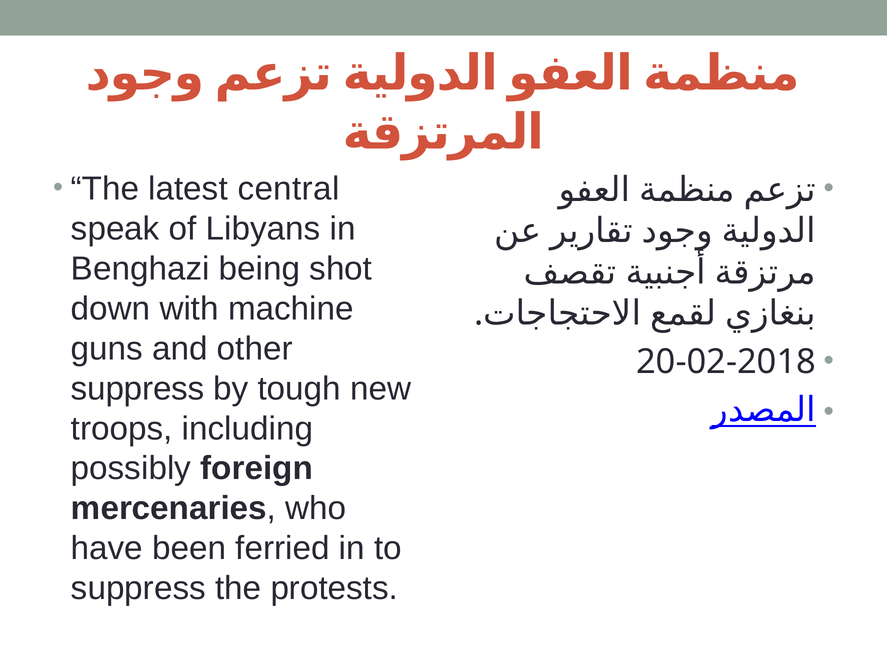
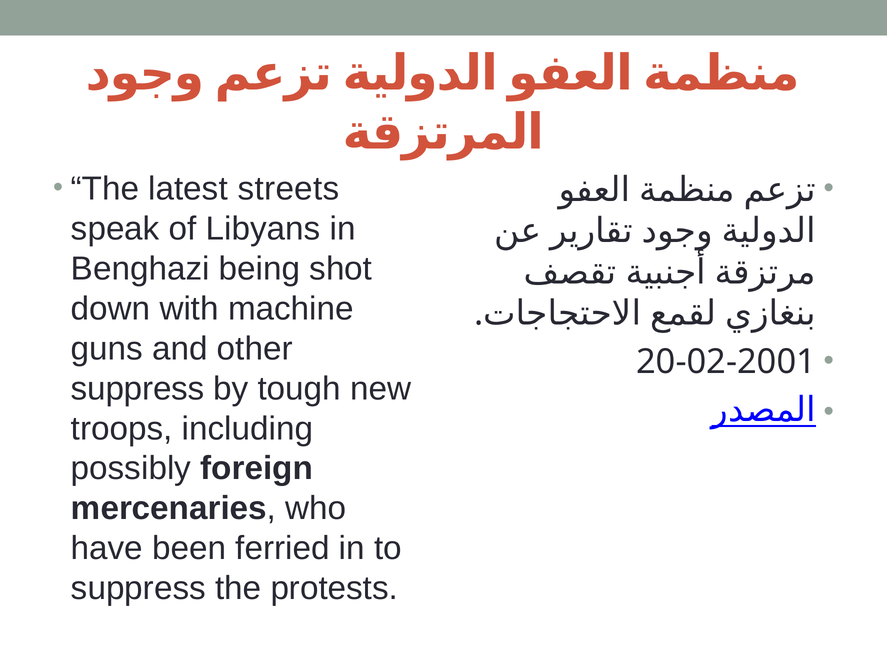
central: central -> streets
20-02-2018: 20-02-2018 -> 20-02-2001
